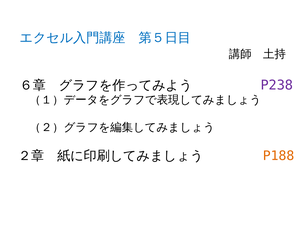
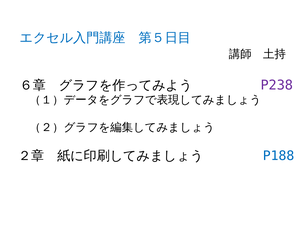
P188 colour: orange -> blue
